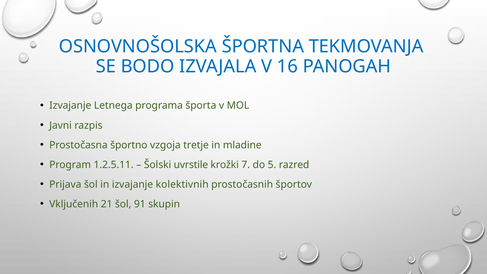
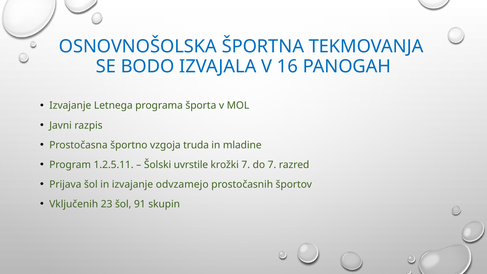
tretje: tretje -> truda
do 5: 5 -> 7
kolektivnih: kolektivnih -> odvzamejo
21: 21 -> 23
